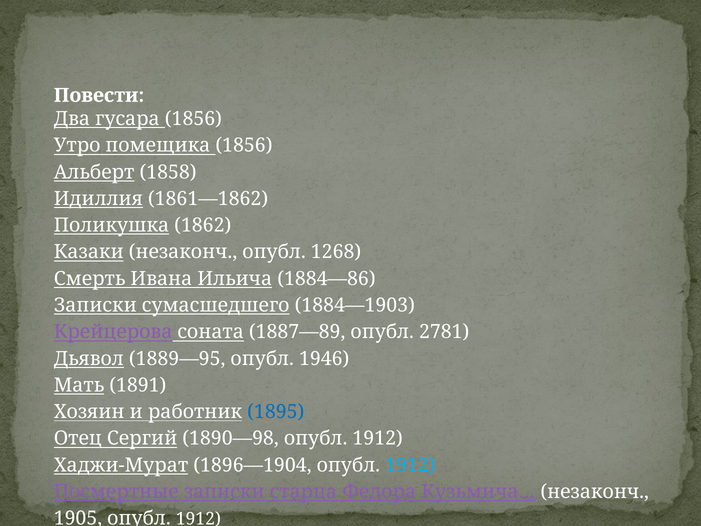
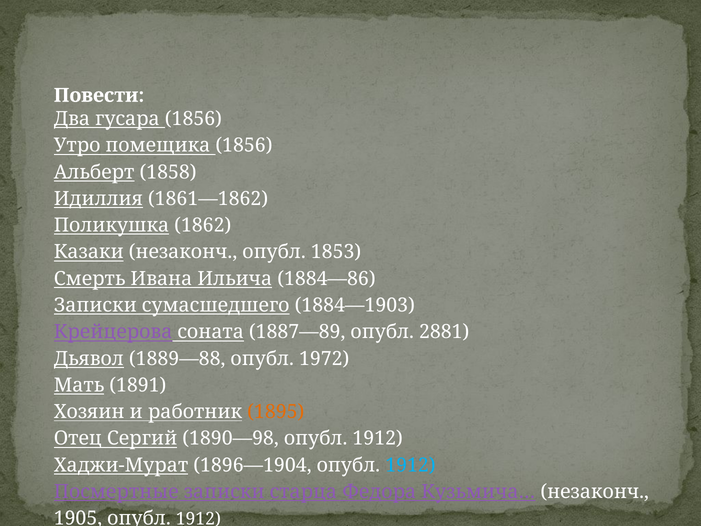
1268: 1268 -> 1853
2781: 2781 -> 2881
1889—95: 1889—95 -> 1889—88
1946: 1946 -> 1972
1895 colour: blue -> orange
